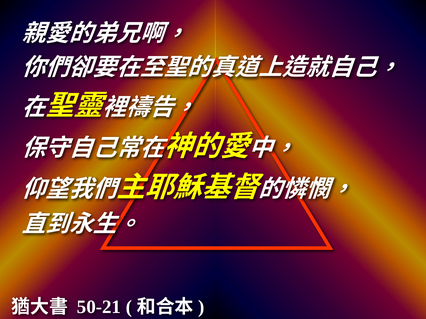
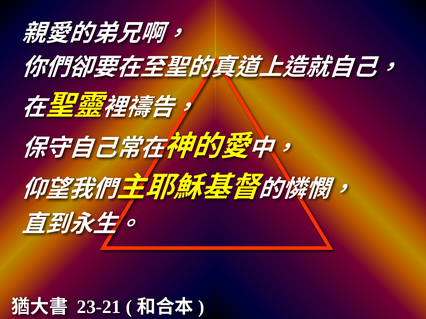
50-21: 50-21 -> 23-21
